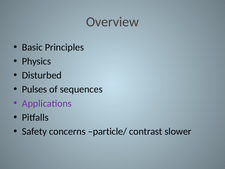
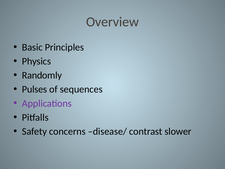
Disturbed: Disturbed -> Randomly
particle/: particle/ -> disease/
